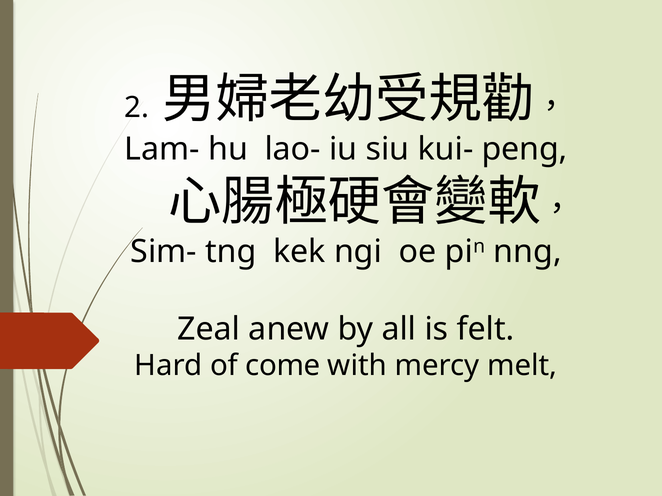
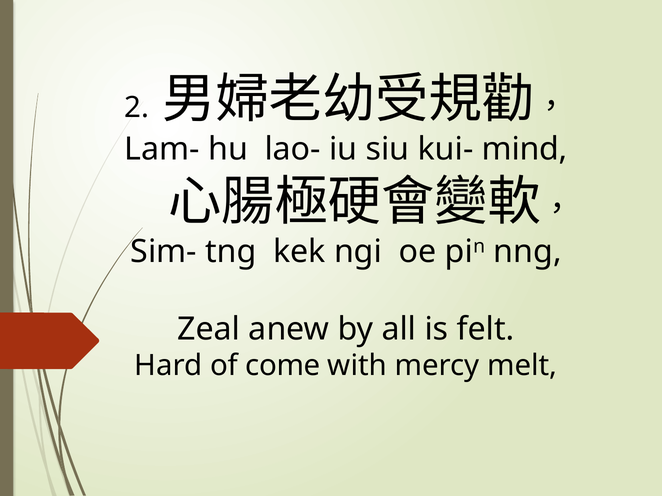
peng: peng -> mind
